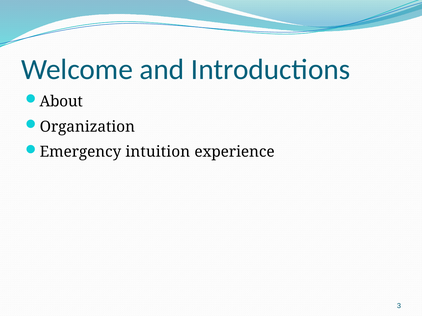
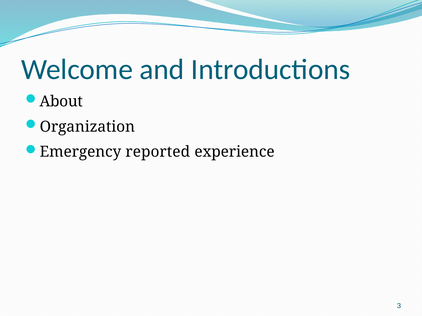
intuition: intuition -> reported
